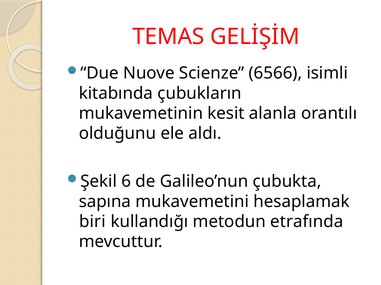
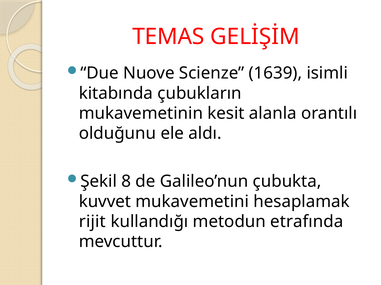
6566: 6566 -> 1639
6: 6 -> 8
sapına: sapına -> kuvvet
biri: biri -> rijit
